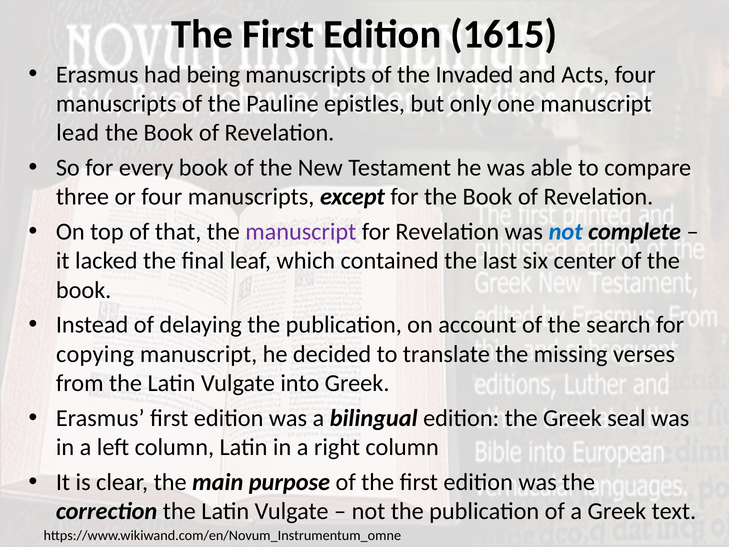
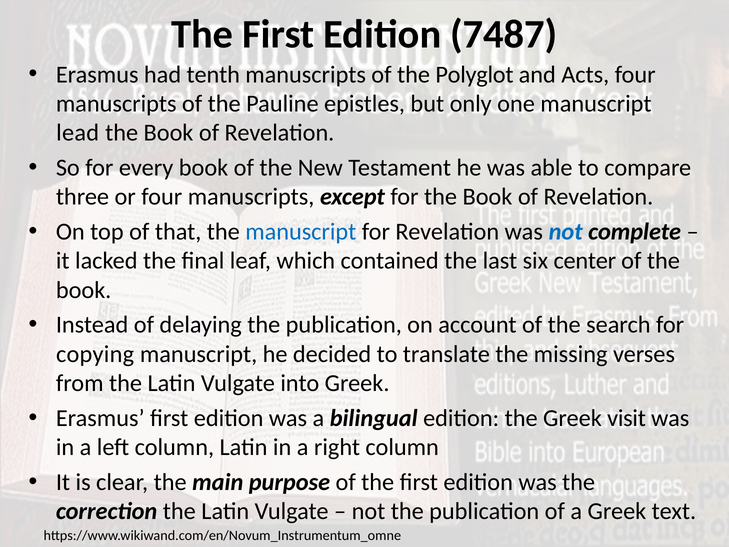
1615: 1615 -> 7487
being: being -> tenth
Invaded: Invaded -> Polyglot
manuscript at (301, 232) colour: purple -> blue
seal: seal -> visit
